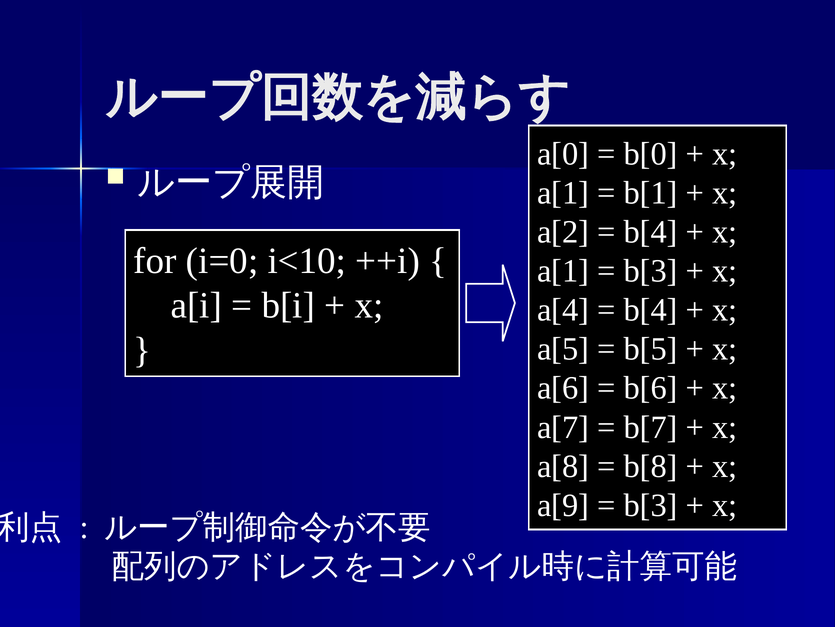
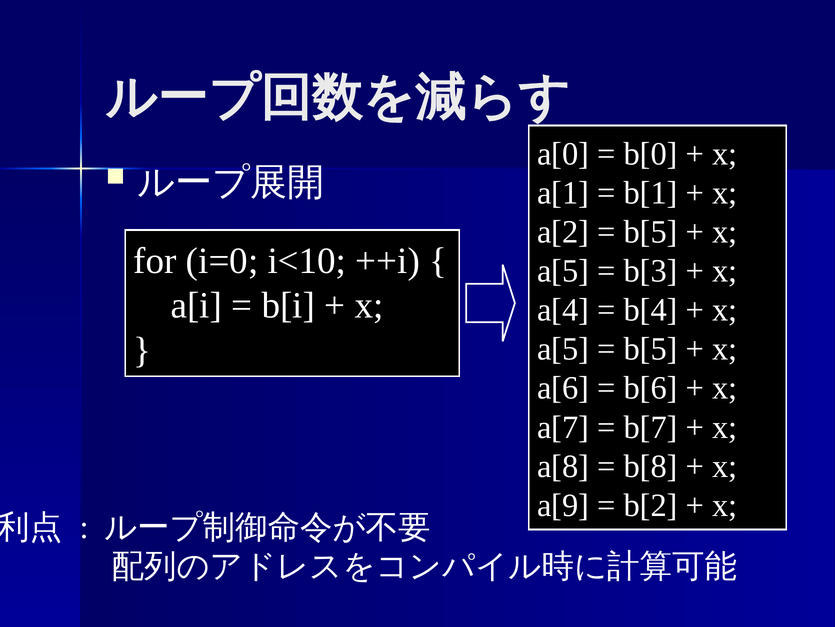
b[4 at (651, 232): b[4 -> b[5
a[1 at (563, 271): a[1 -> a[5
b[3 at (651, 505): b[3 -> b[2
